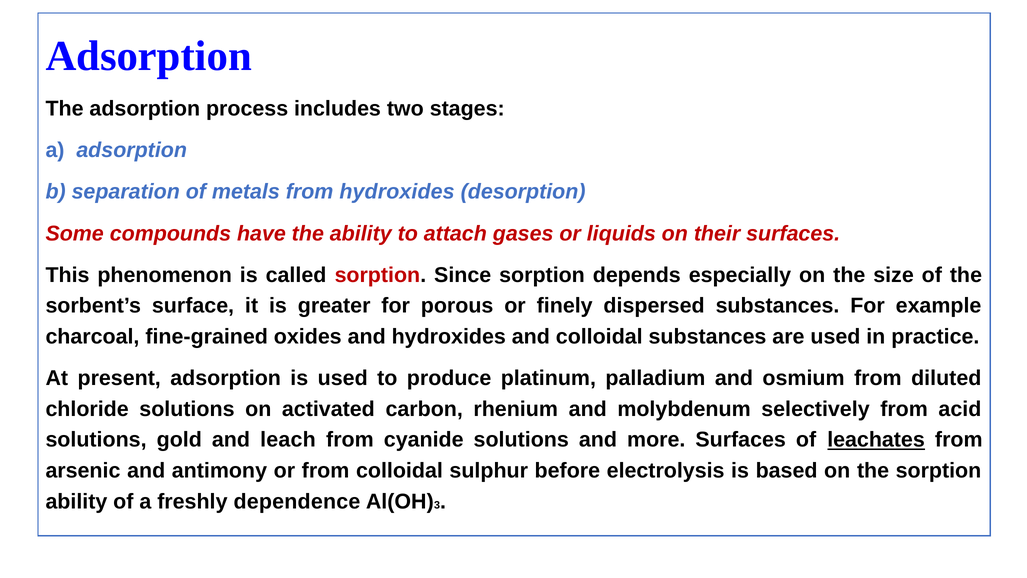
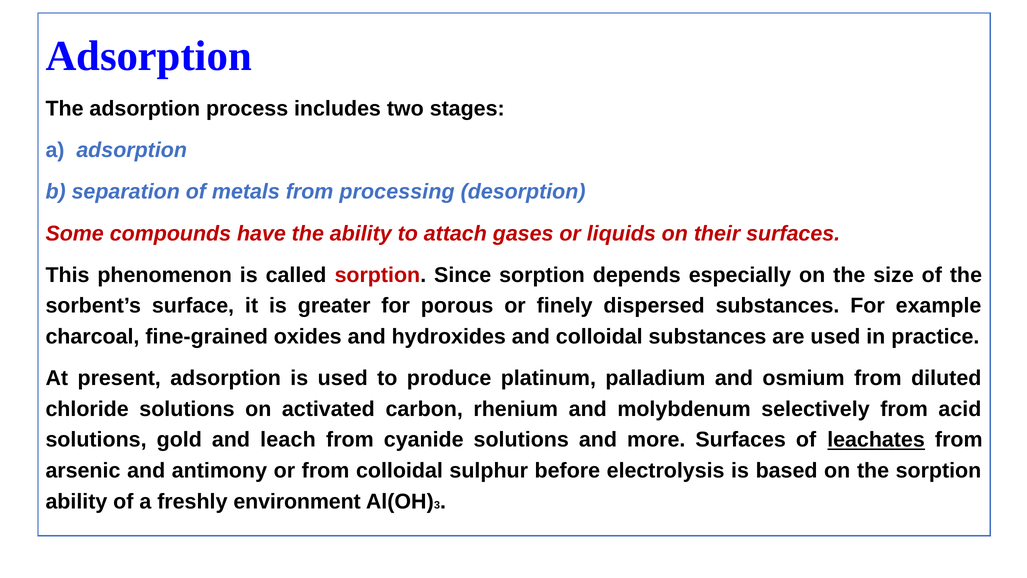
from hydroxides: hydroxides -> processing
dependence: dependence -> environment
